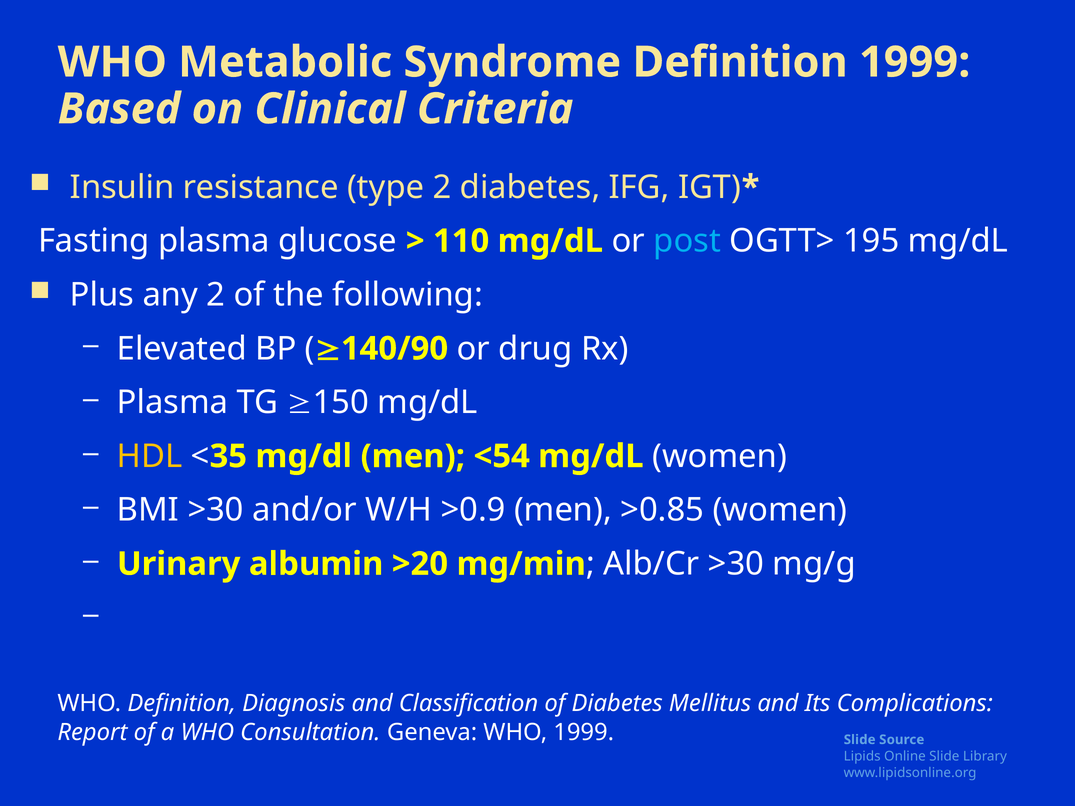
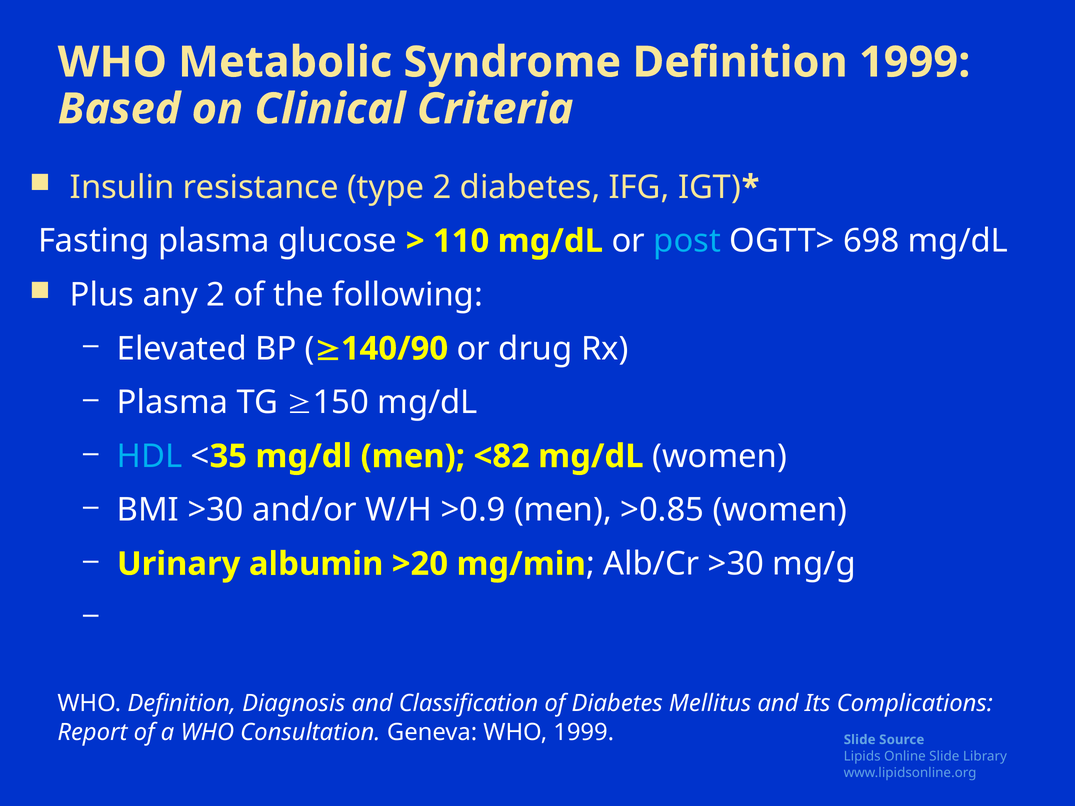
195: 195 -> 698
HDL colour: yellow -> light blue
<54: <54 -> <82
